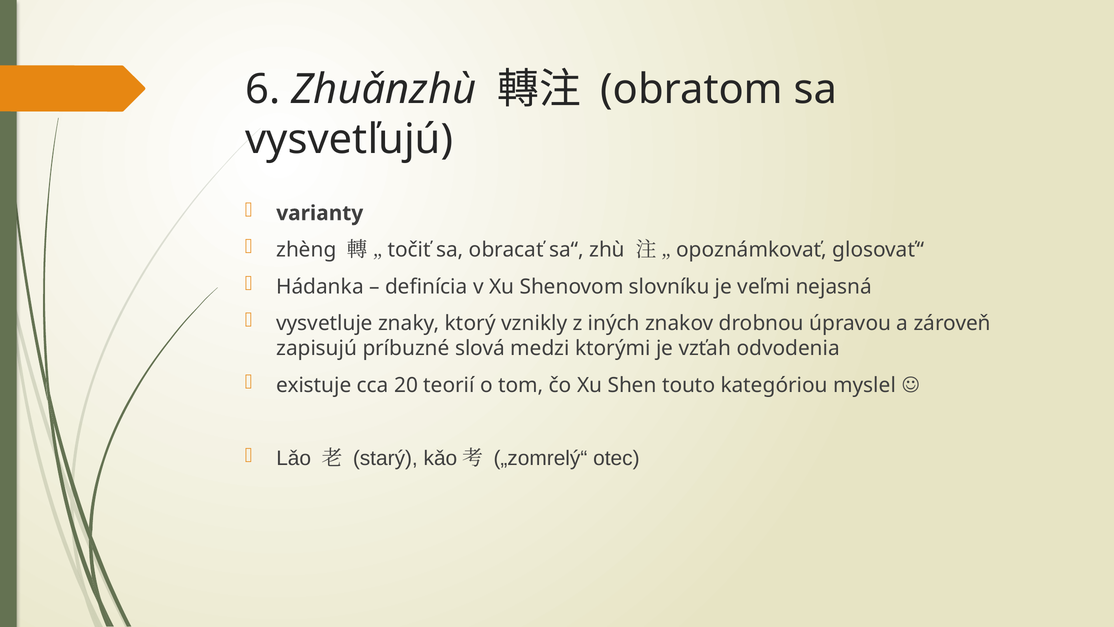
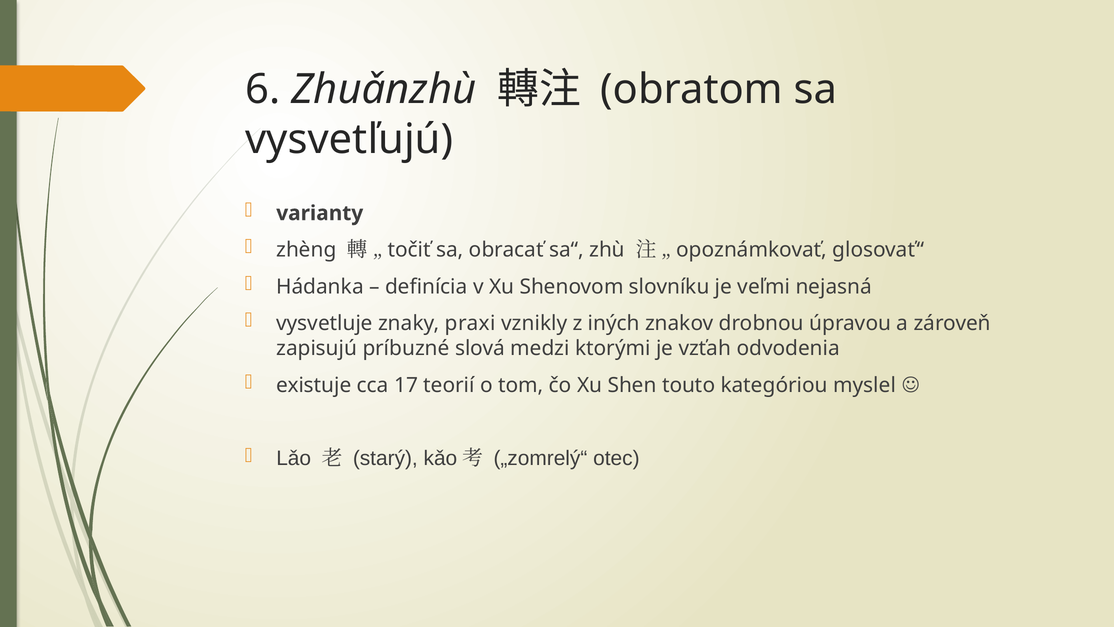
ktorý: ktorý -> praxi
20: 20 -> 17
